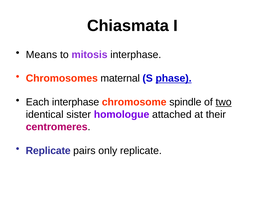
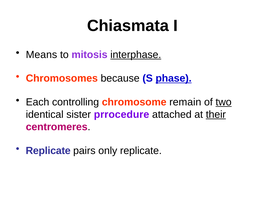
interphase at (136, 55) underline: none -> present
maternal: maternal -> because
Each interphase: interphase -> controlling
spindle: spindle -> remain
homologue: homologue -> prrocedure
their underline: none -> present
